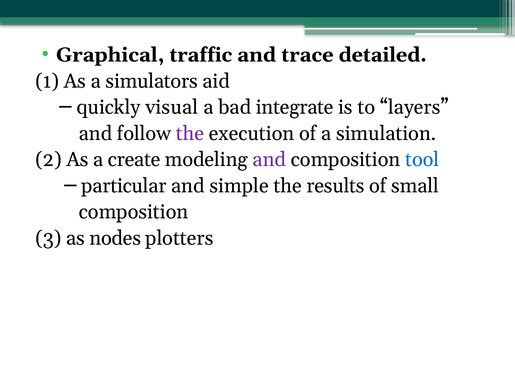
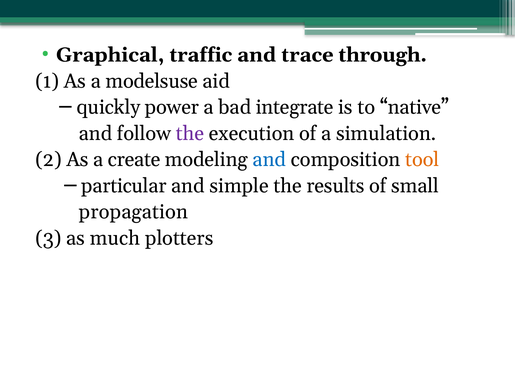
detailed: detailed -> through
simulators: simulators -> modelsuse
visual: visual -> power
layers: layers -> native
and at (269, 160) colour: purple -> blue
tool colour: blue -> orange
composition at (134, 212): composition -> propagation
nodes: nodes -> much
